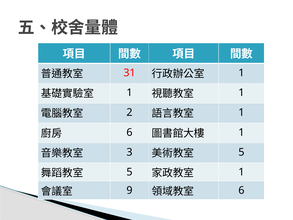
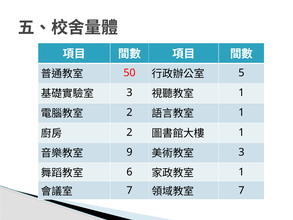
31: 31 -> 50
1 at (241, 73): 1 -> 5
1 at (129, 92): 1 -> 3
6 at (129, 132): 6 -> 2
3: 3 -> 9
5 at (241, 152): 5 -> 3
5 at (129, 172): 5 -> 6
9 at (129, 190): 9 -> 7
6 at (241, 190): 6 -> 7
